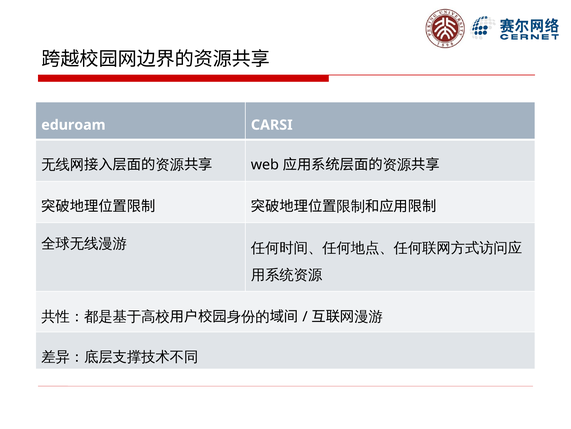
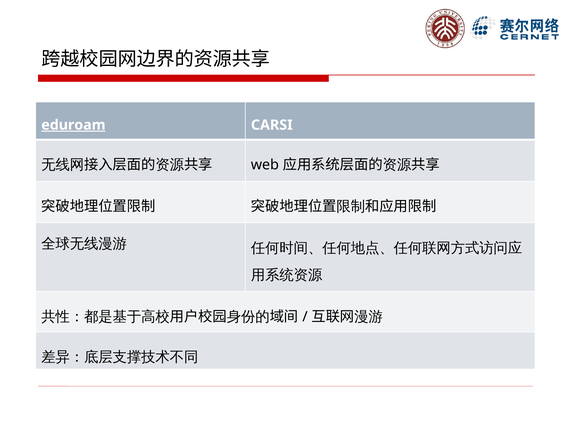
eduroam underline: none -> present
